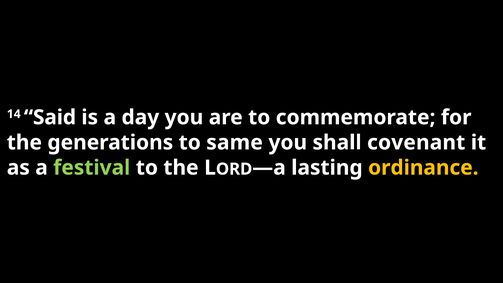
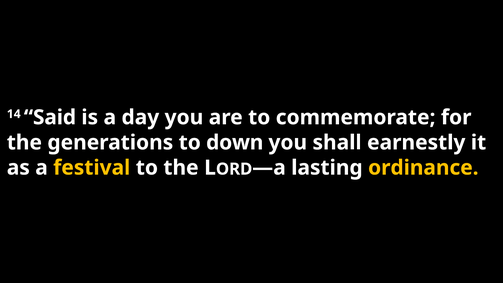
same: same -> down
covenant: covenant -> earnestly
festival colour: light green -> yellow
